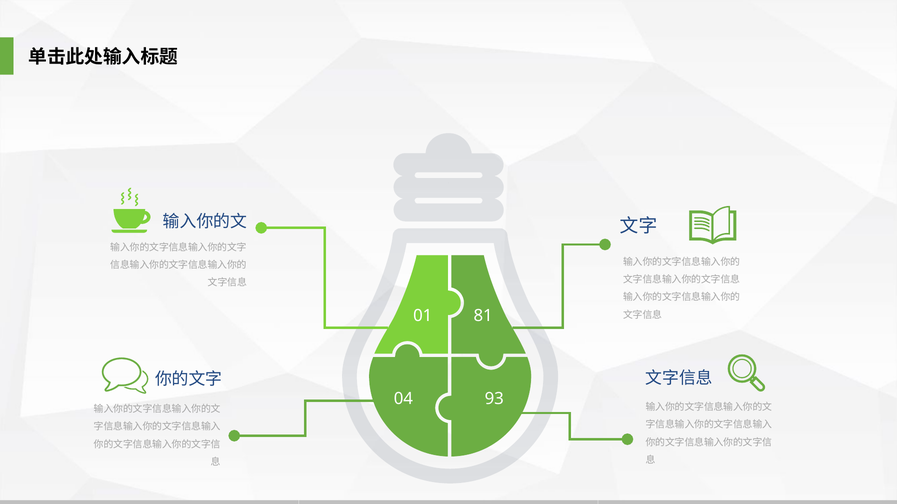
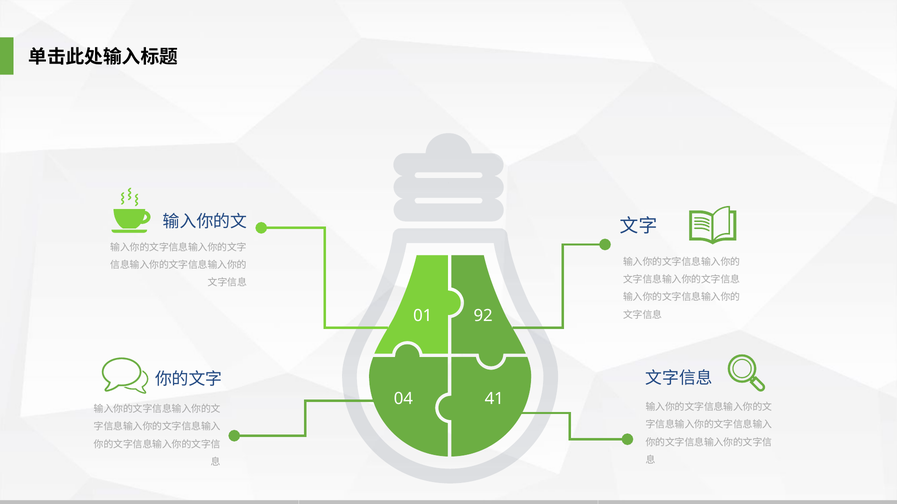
81: 81 -> 92
93: 93 -> 41
